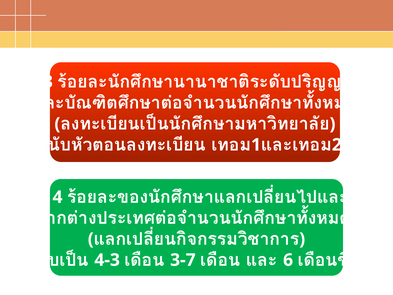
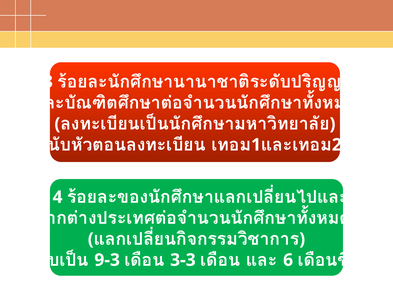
4-3: 4-3 -> 9-3
3-7: 3-7 -> 3-3
